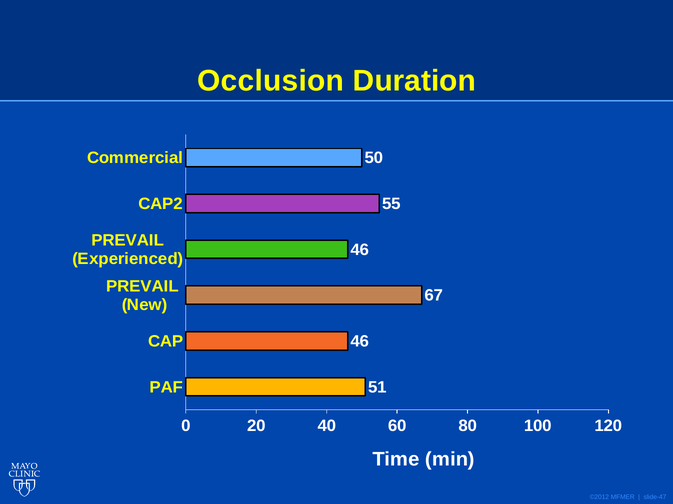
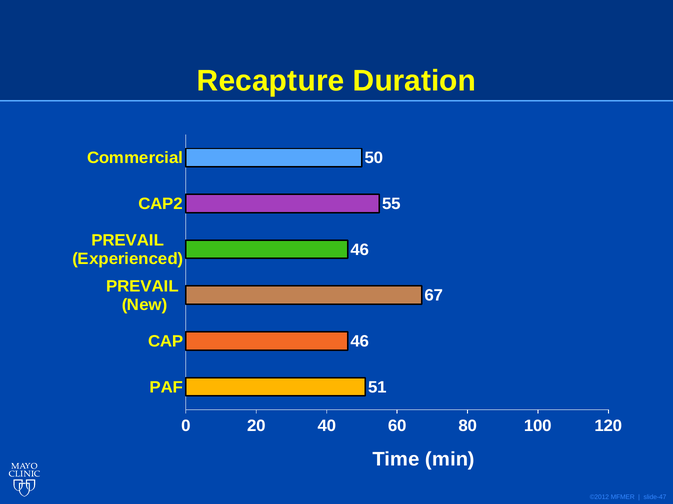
Occlusion: Occlusion -> Recapture
